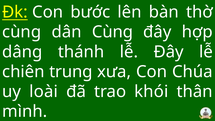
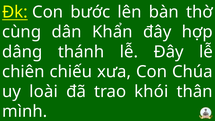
dân Cùng: Cùng -> Khẩn
trung: trung -> chiếu
